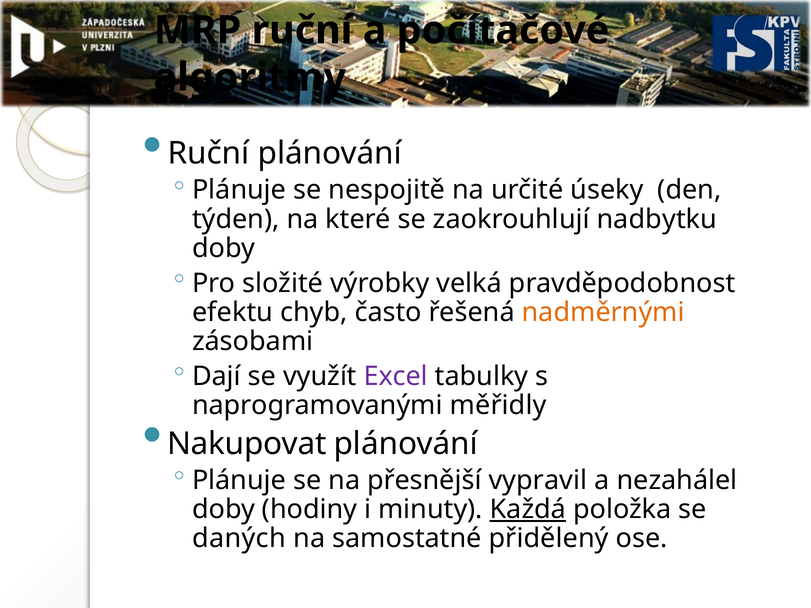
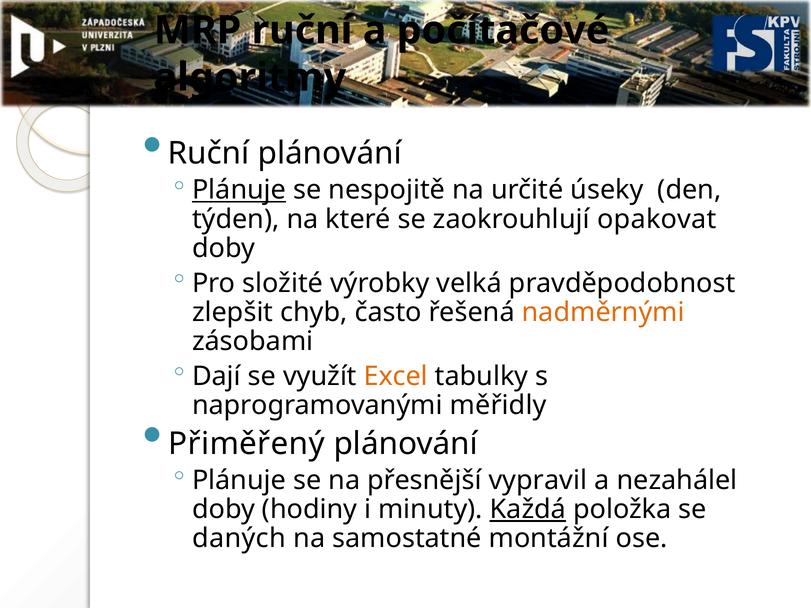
Plánuje at (239, 190) underline: none -> present
nadbytku: nadbytku -> opakovat
efektu: efektu -> zlepšit
Excel colour: purple -> orange
Nakupovat: Nakupovat -> Přiměřený
přidělený: přidělený -> montážní
